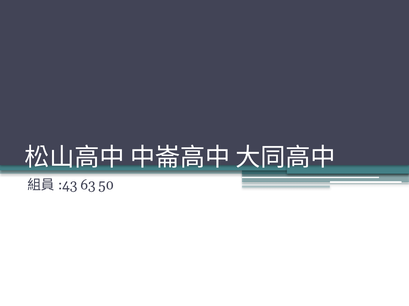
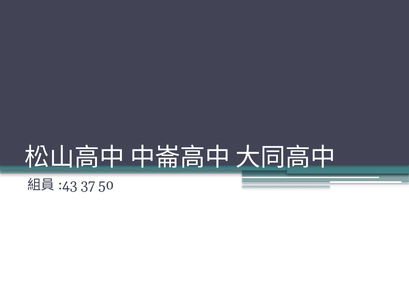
63: 63 -> 37
